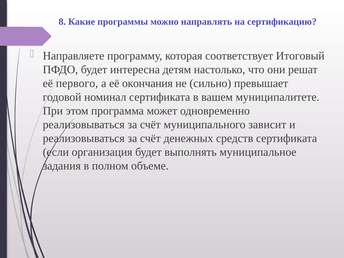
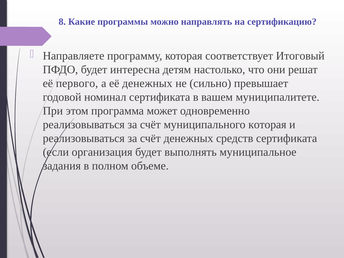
её окончания: окончания -> денежных
муниципального зависит: зависит -> которая
